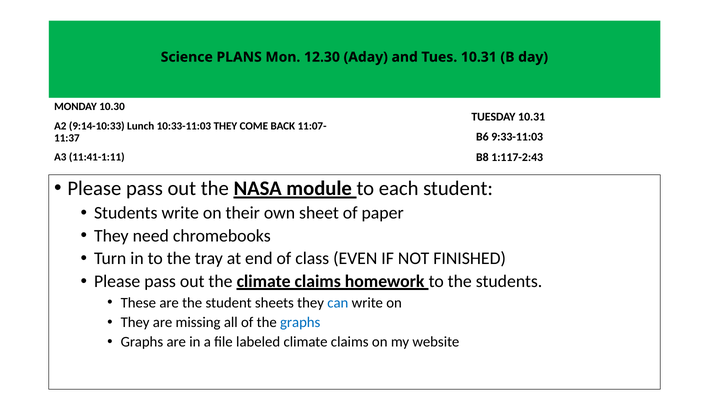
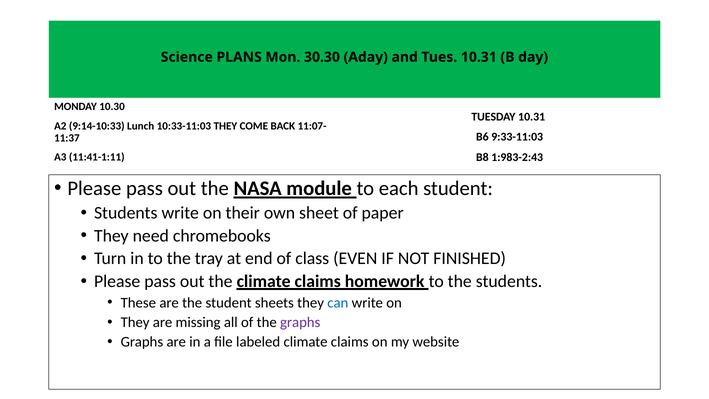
12.30: 12.30 -> 30.30
1:117-2:43: 1:117-2:43 -> 1:983-2:43
graphs at (300, 322) colour: blue -> purple
